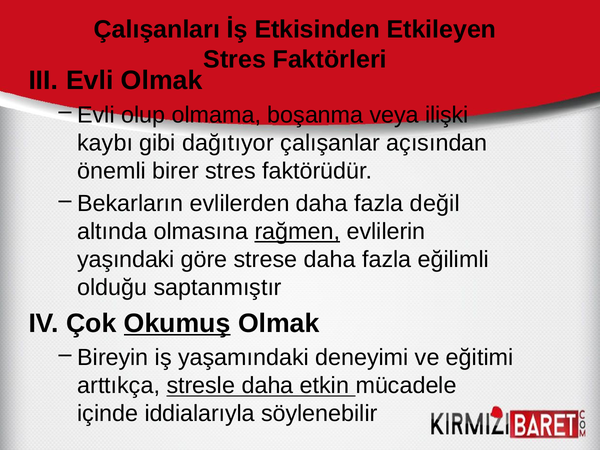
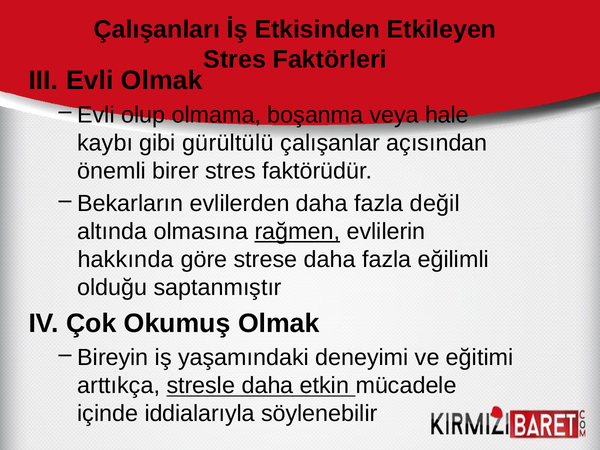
ilişki: ilişki -> hale
dağıtıyor: dağıtıyor -> gürültülü
yaşındaki: yaşındaki -> hakkında
Okumuş underline: present -> none
